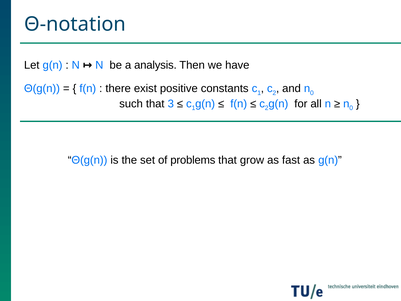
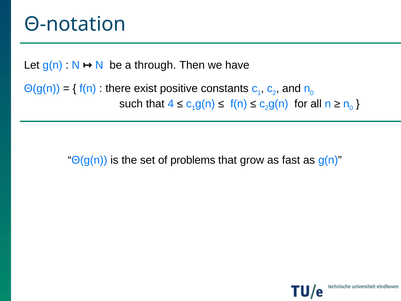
analysis: analysis -> through
3: 3 -> 4
